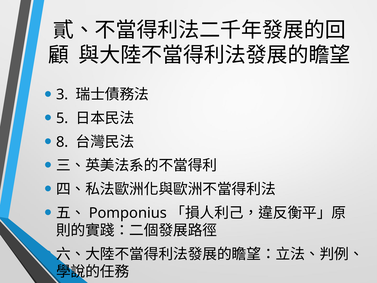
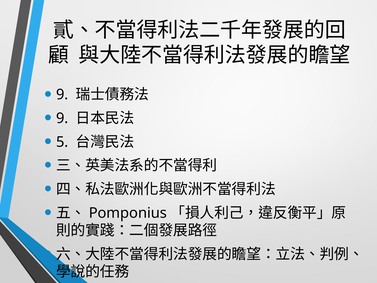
3 at (62, 95): 3 -> 9
5 at (62, 118): 5 -> 9
8: 8 -> 5
